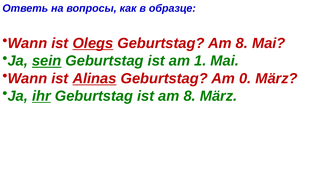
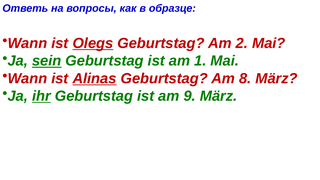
Geburtstag Am 8: 8 -> 2
0: 0 -> 8
ist am 8: 8 -> 9
